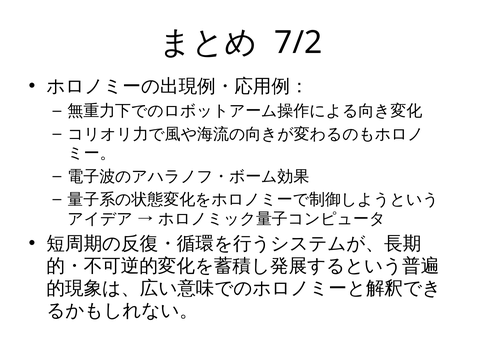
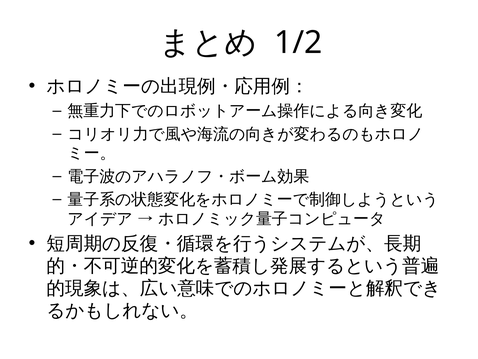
7/2: 7/2 -> 1/2
